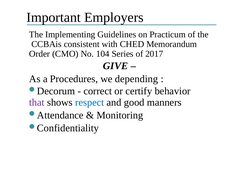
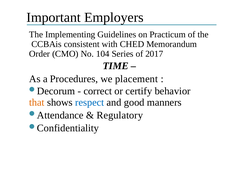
GIVE: GIVE -> TIME
depending: depending -> placement
that colour: purple -> orange
Monitoring: Monitoring -> Regulatory
